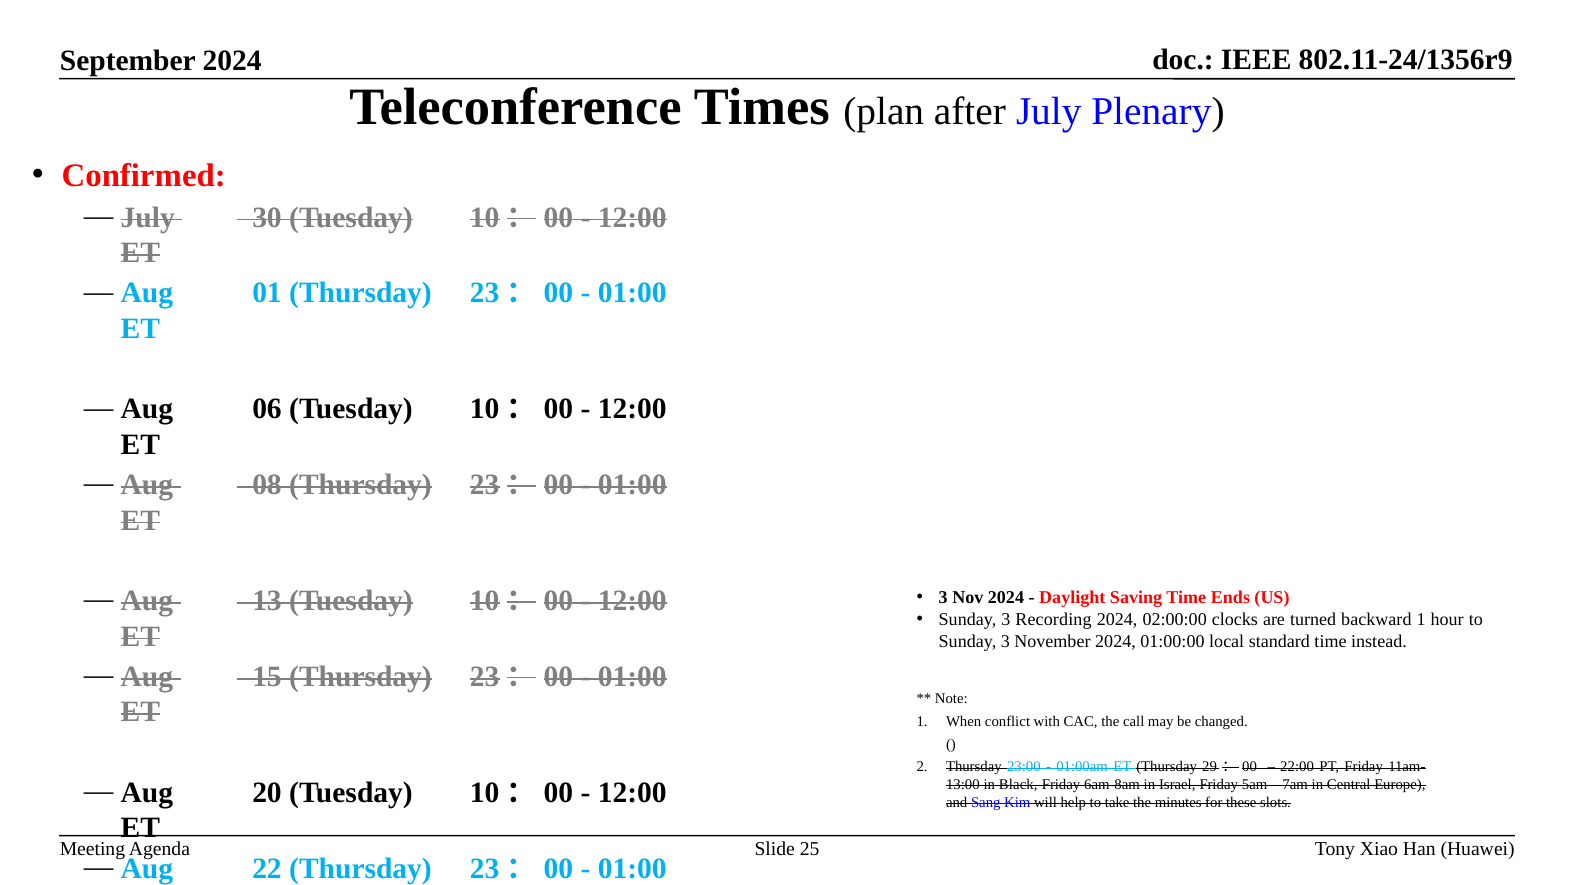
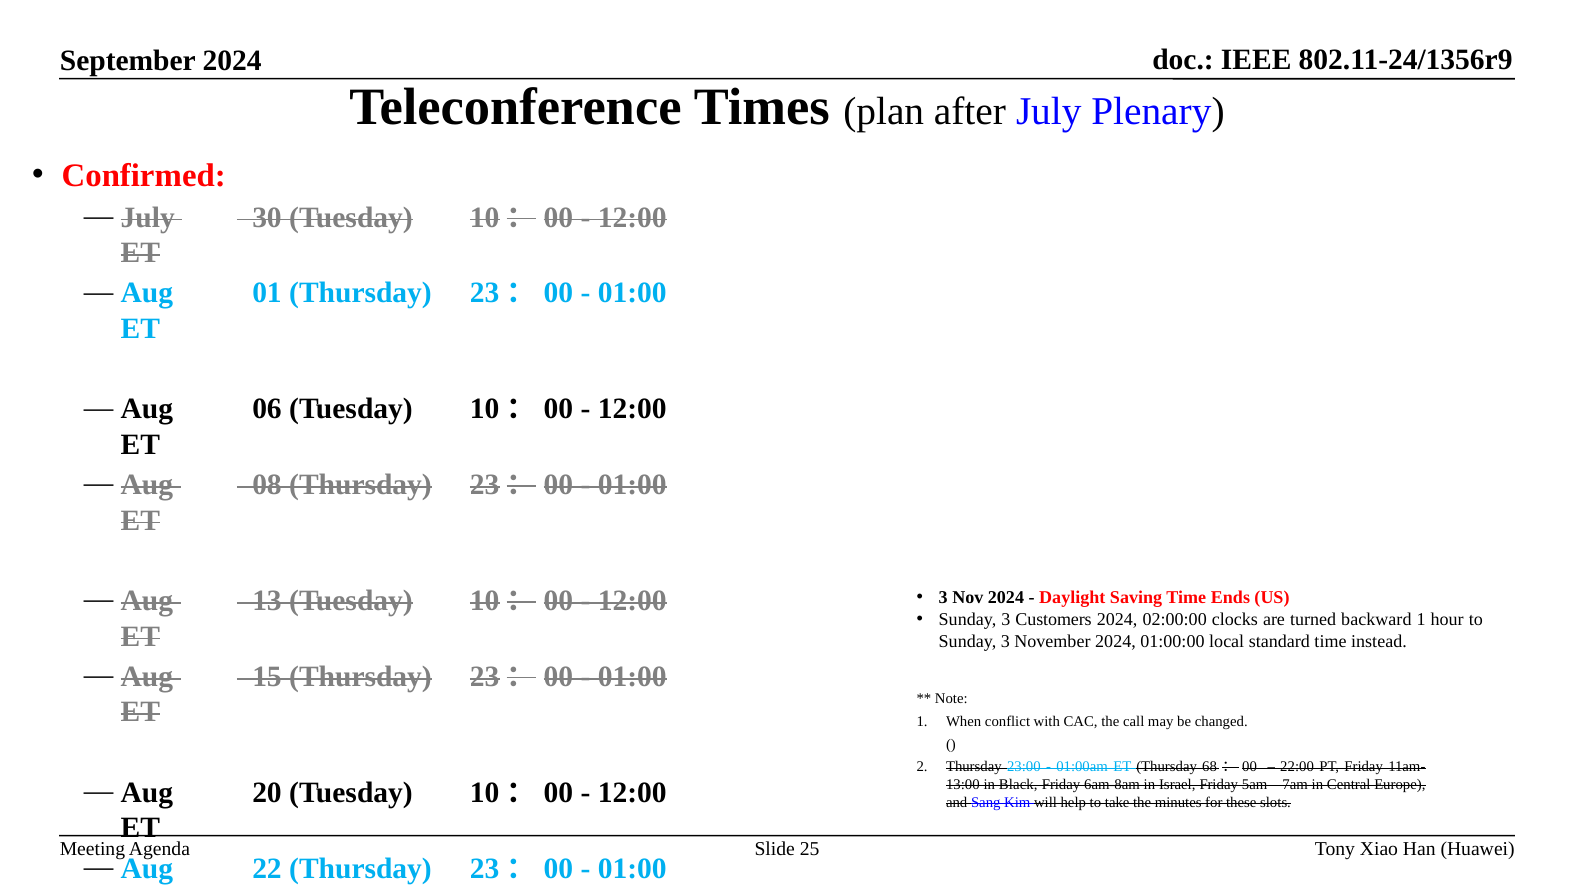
Recording: Recording -> Customers
Thursday 29: 29 -> 68
